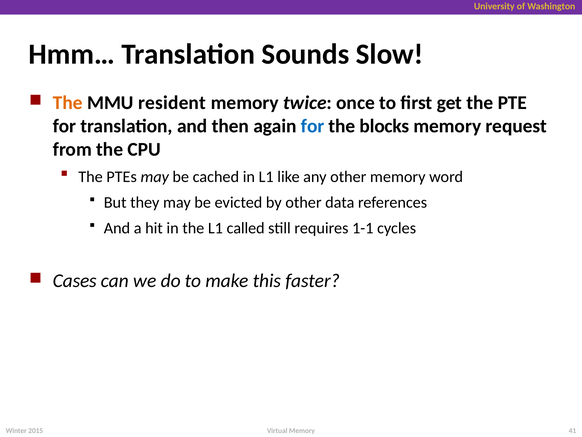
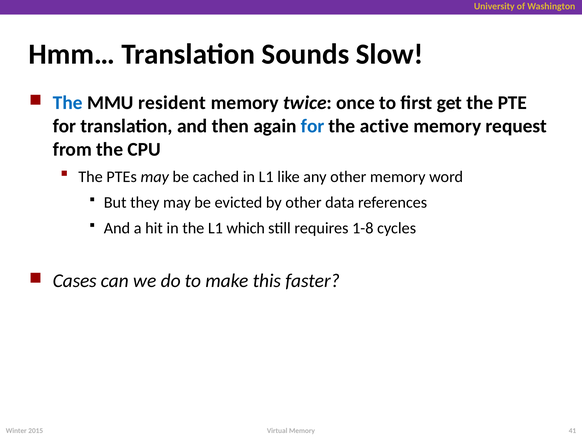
The at (68, 103) colour: orange -> blue
blocks: blocks -> active
called: called -> which
1-1: 1-1 -> 1-8
